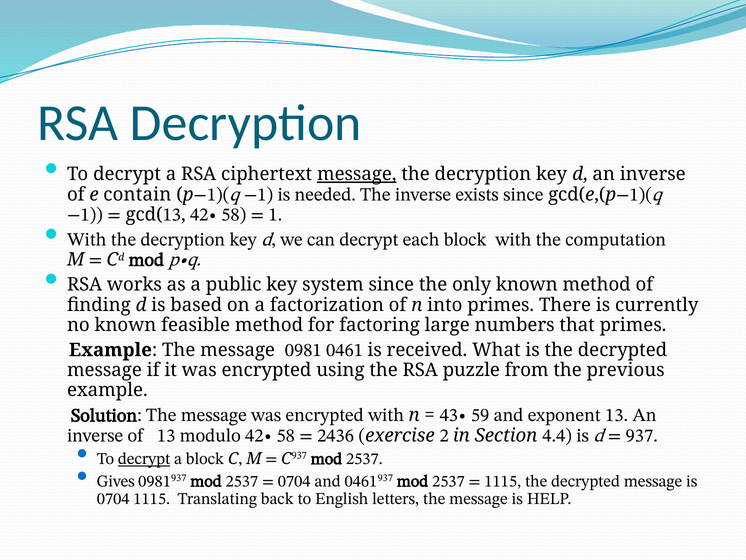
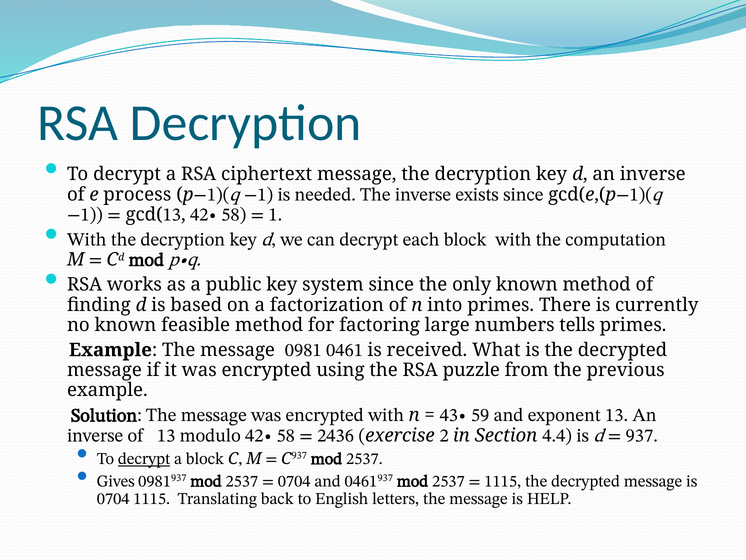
message at (357, 174) underline: present -> none
contain: contain -> process
that: that -> tells
